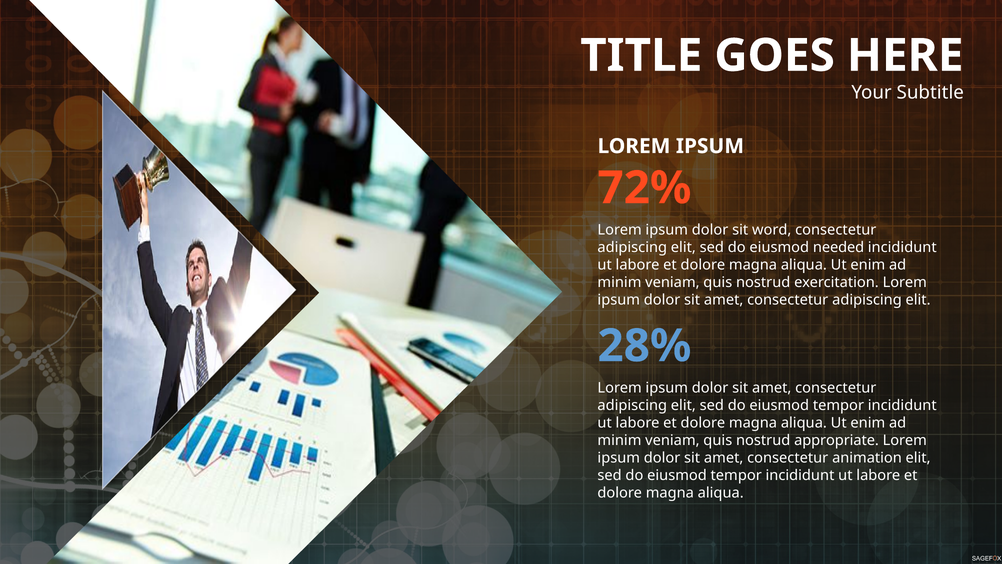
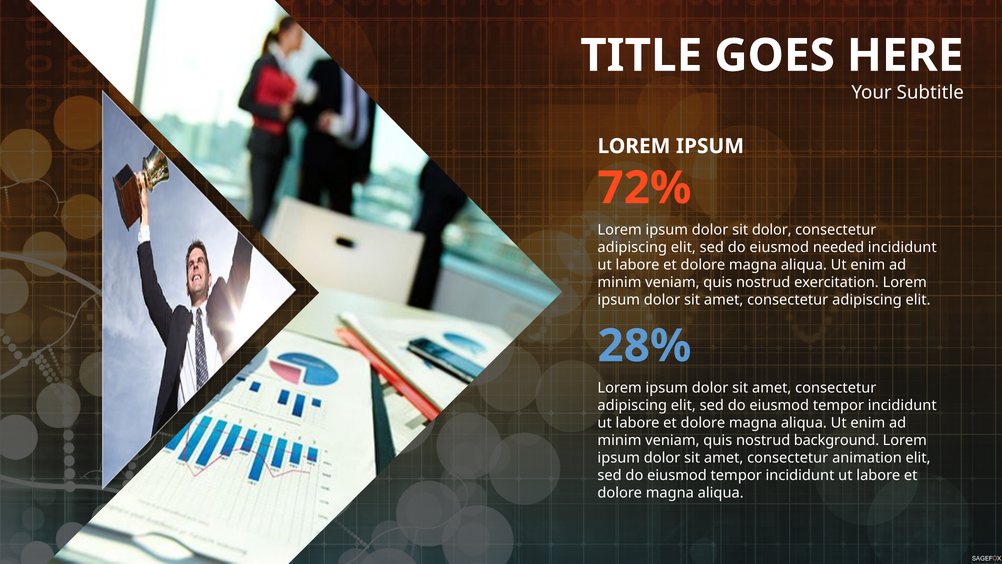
sit word: word -> dolor
appropriate: appropriate -> background
